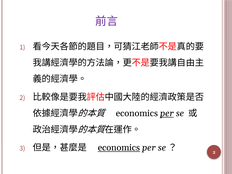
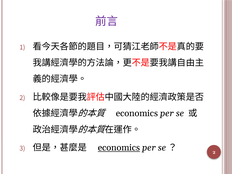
per at (167, 113) underline: present -> none
